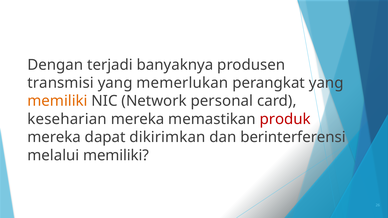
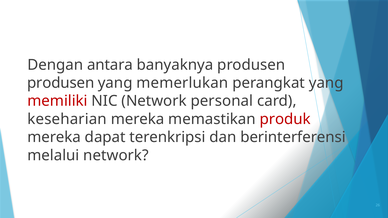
terjadi: terjadi -> antara
transmisi at (61, 83): transmisi -> produsen
memiliki at (57, 101) colour: orange -> red
dikirimkan: dikirimkan -> terenkripsi
melalui memiliki: memiliki -> network
